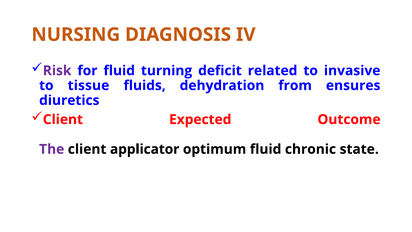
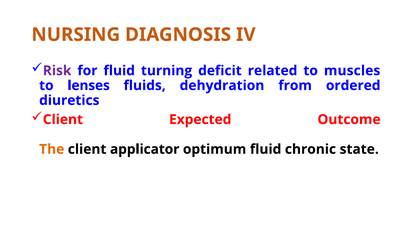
invasive: invasive -> muscles
tissue: tissue -> lenses
ensures: ensures -> ordered
The colour: purple -> orange
